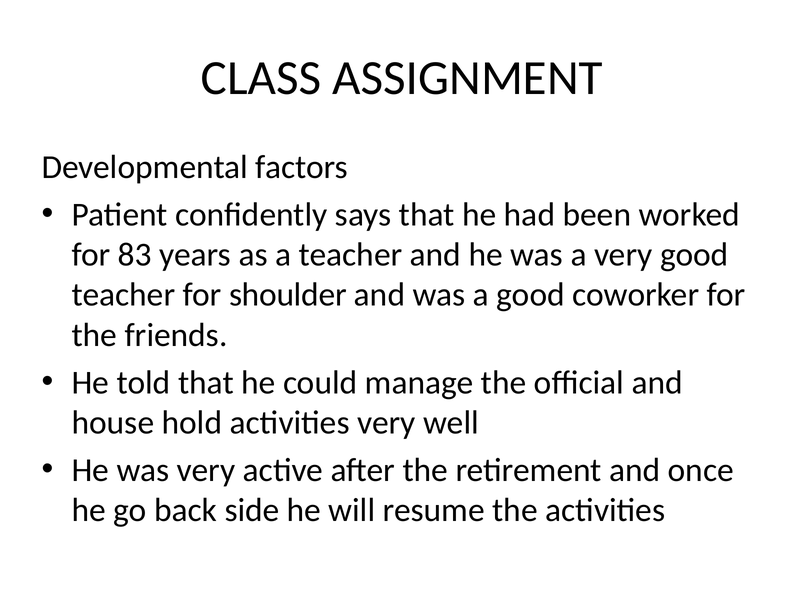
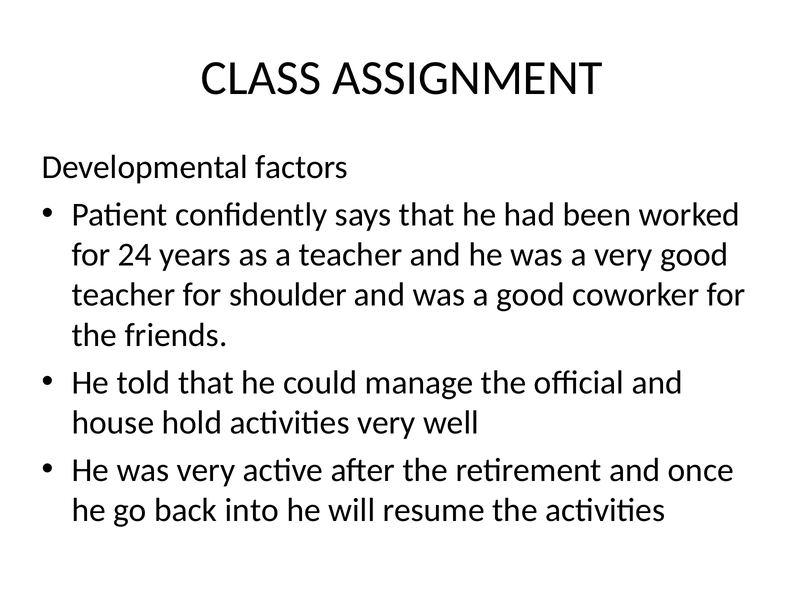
83: 83 -> 24
side: side -> into
